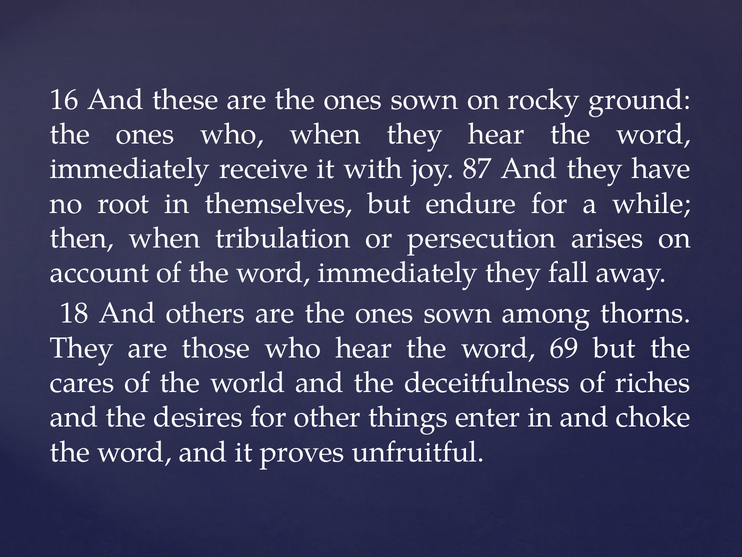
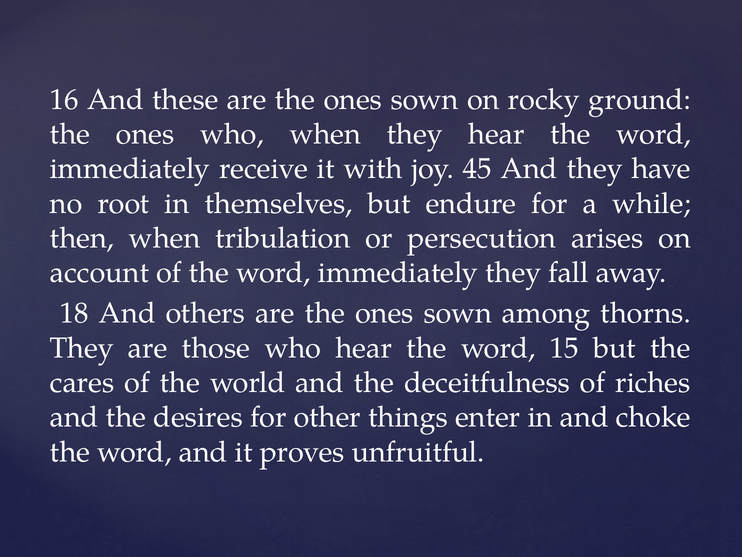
87: 87 -> 45
69: 69 -> 15
